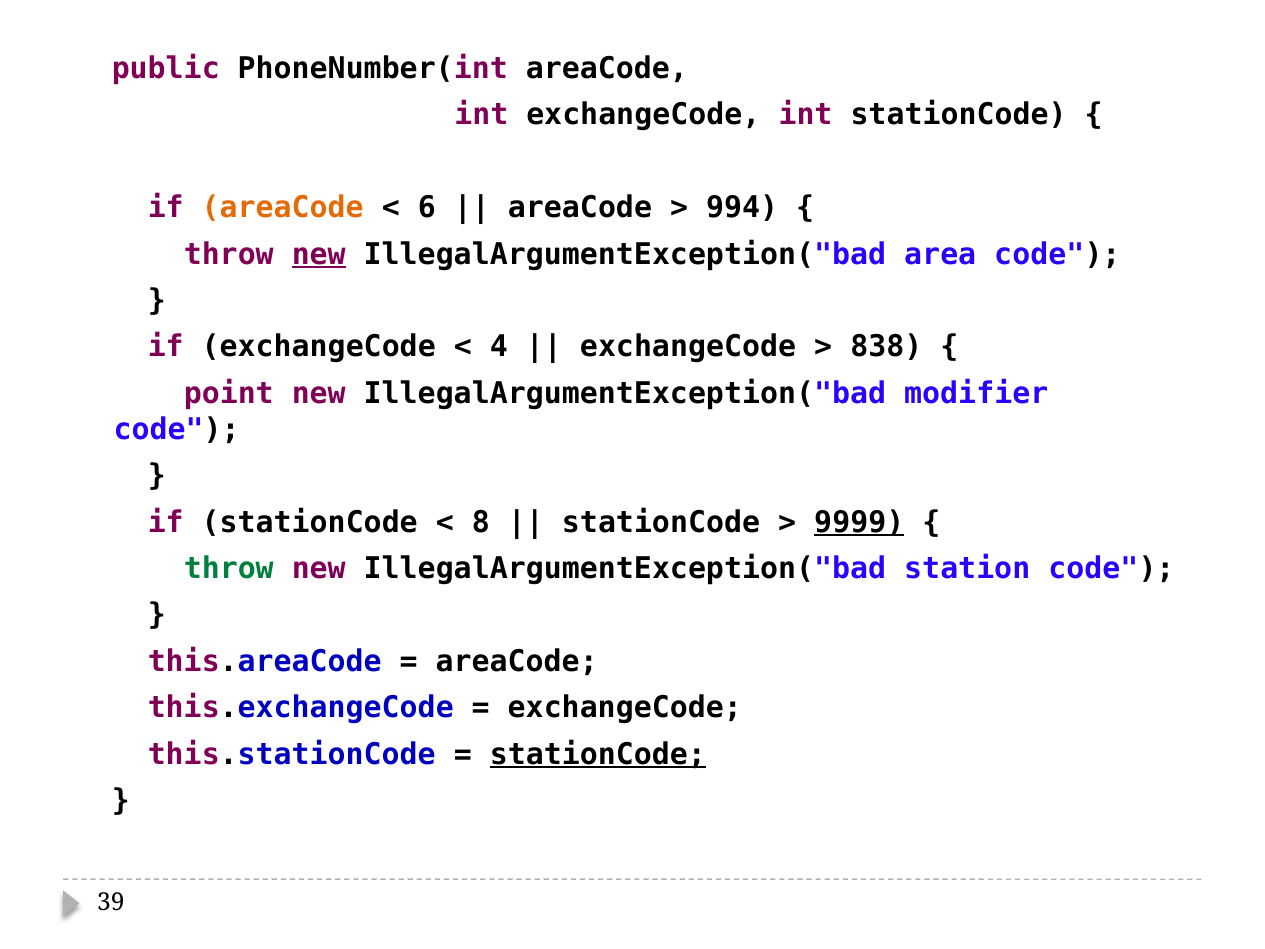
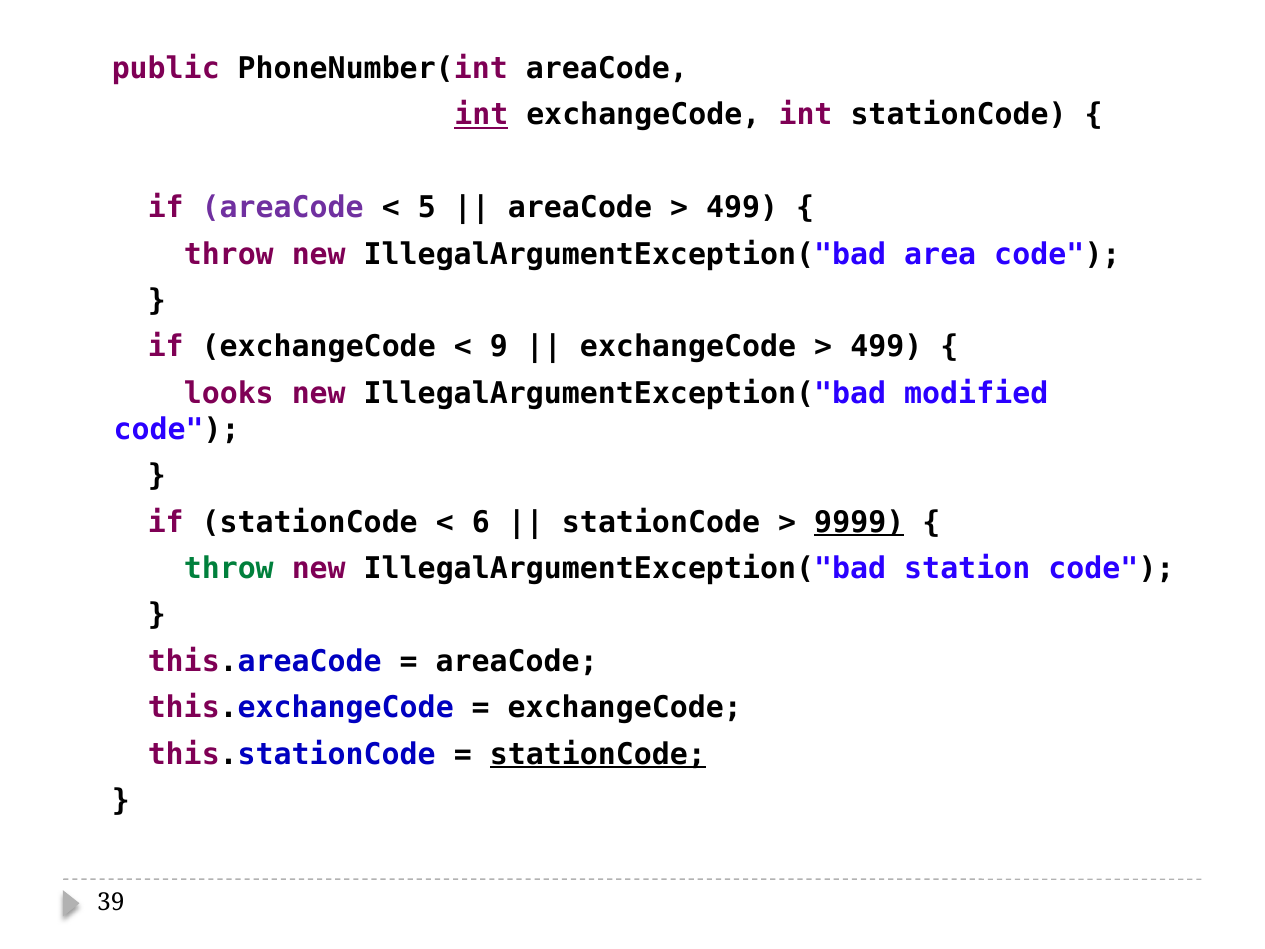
int at (481, 115) underline: none -> present
areaCode at (283, 208) colour: orange -> purple
6: 6 -> 5
994 at (742, 208): 994 -> 499
new at (319, 254) underline: present -> none
4: 4 -> 9
838 at (886, 347): 838 -> 499
point: point -> looks
modifier: modifier -> modified
8: 8 -> 6
